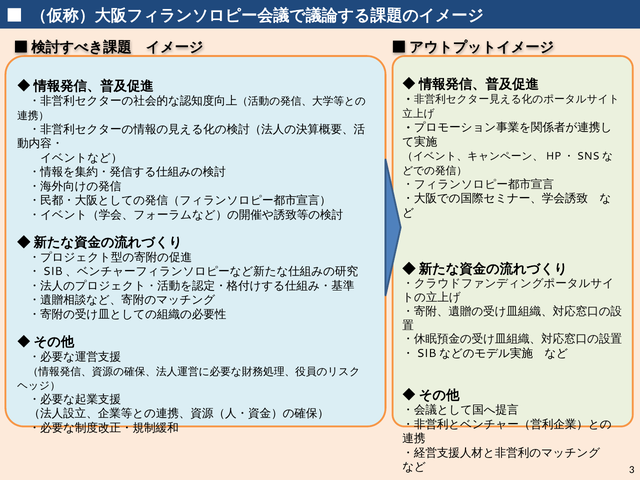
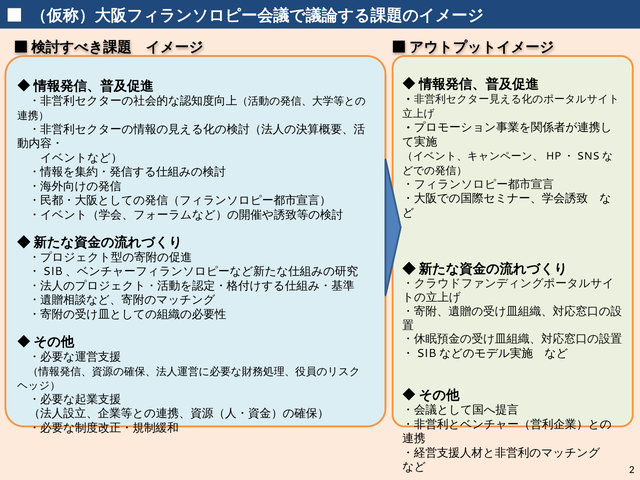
3: 3 -> 2
